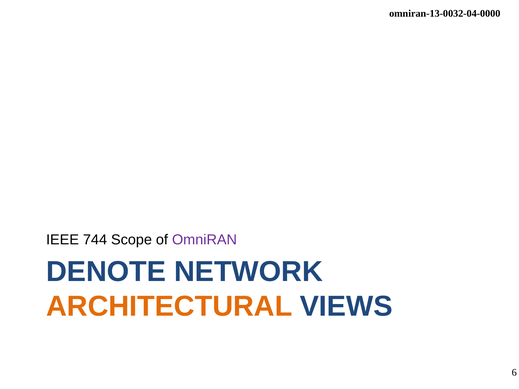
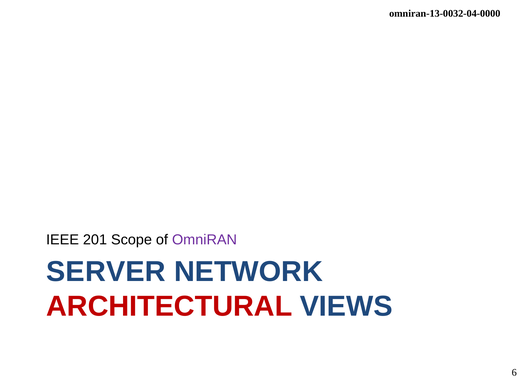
744: 744 -> 201
DENOTE: DENOTE -> SERVER
ARCHITECTURAL colour: orange -> red
